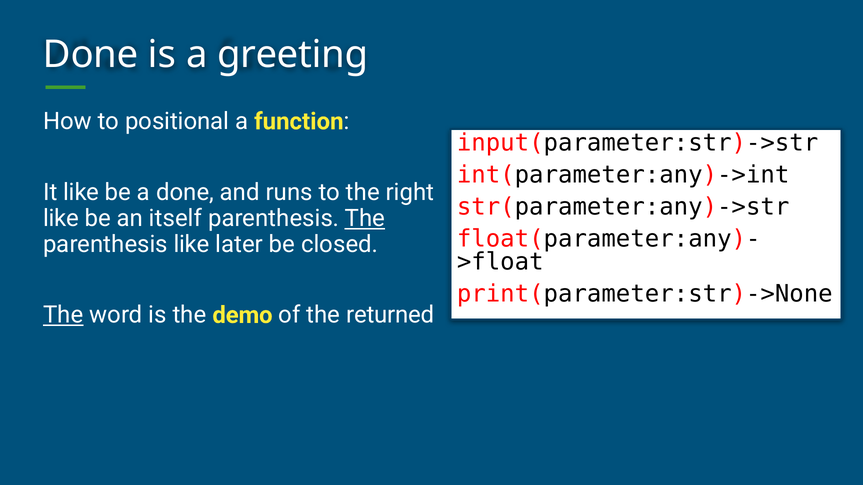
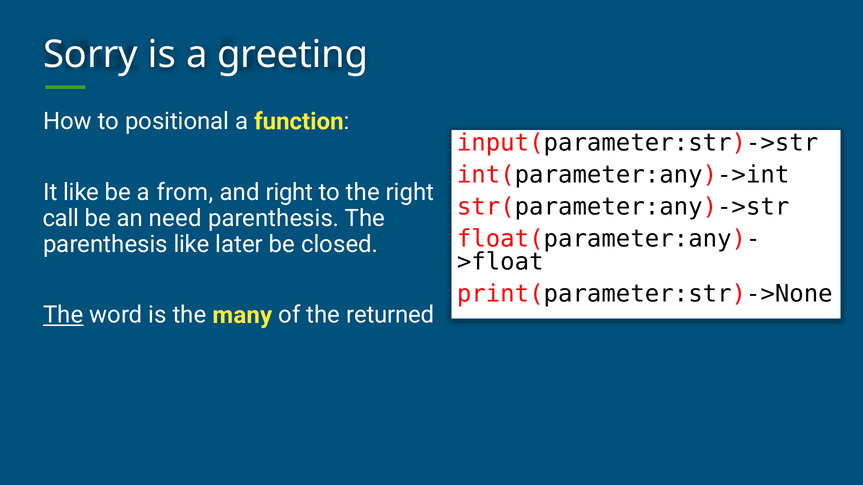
Done at (91, 55): Done -> Sorry
a done: done -> from
and runs: runs -> right
like at (61, 218): like -> call
itself: itself -> need
The at (365, 218) underline: present -> none
demo: demo -> many
